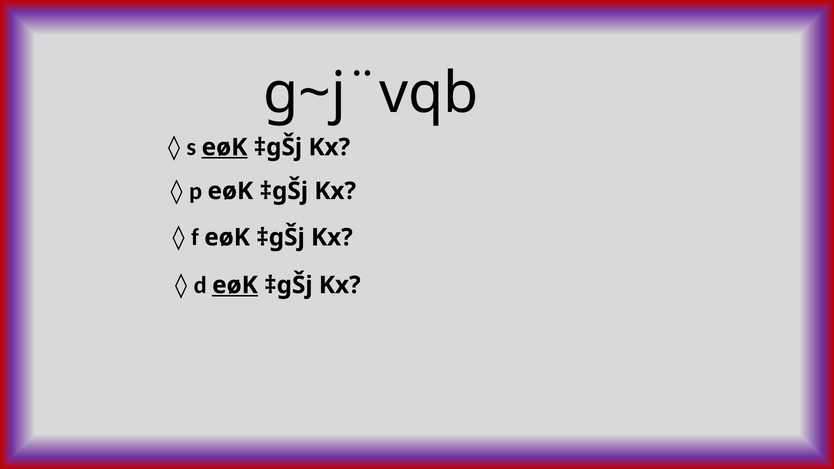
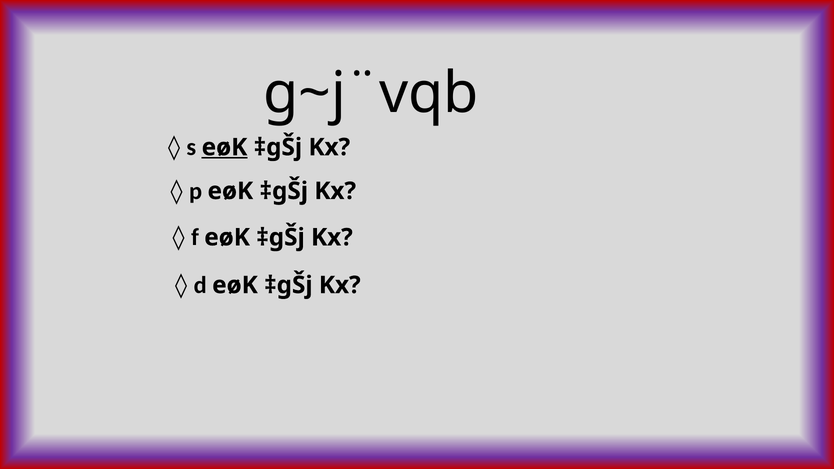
eøK at (235, 285) underline: present -> none
